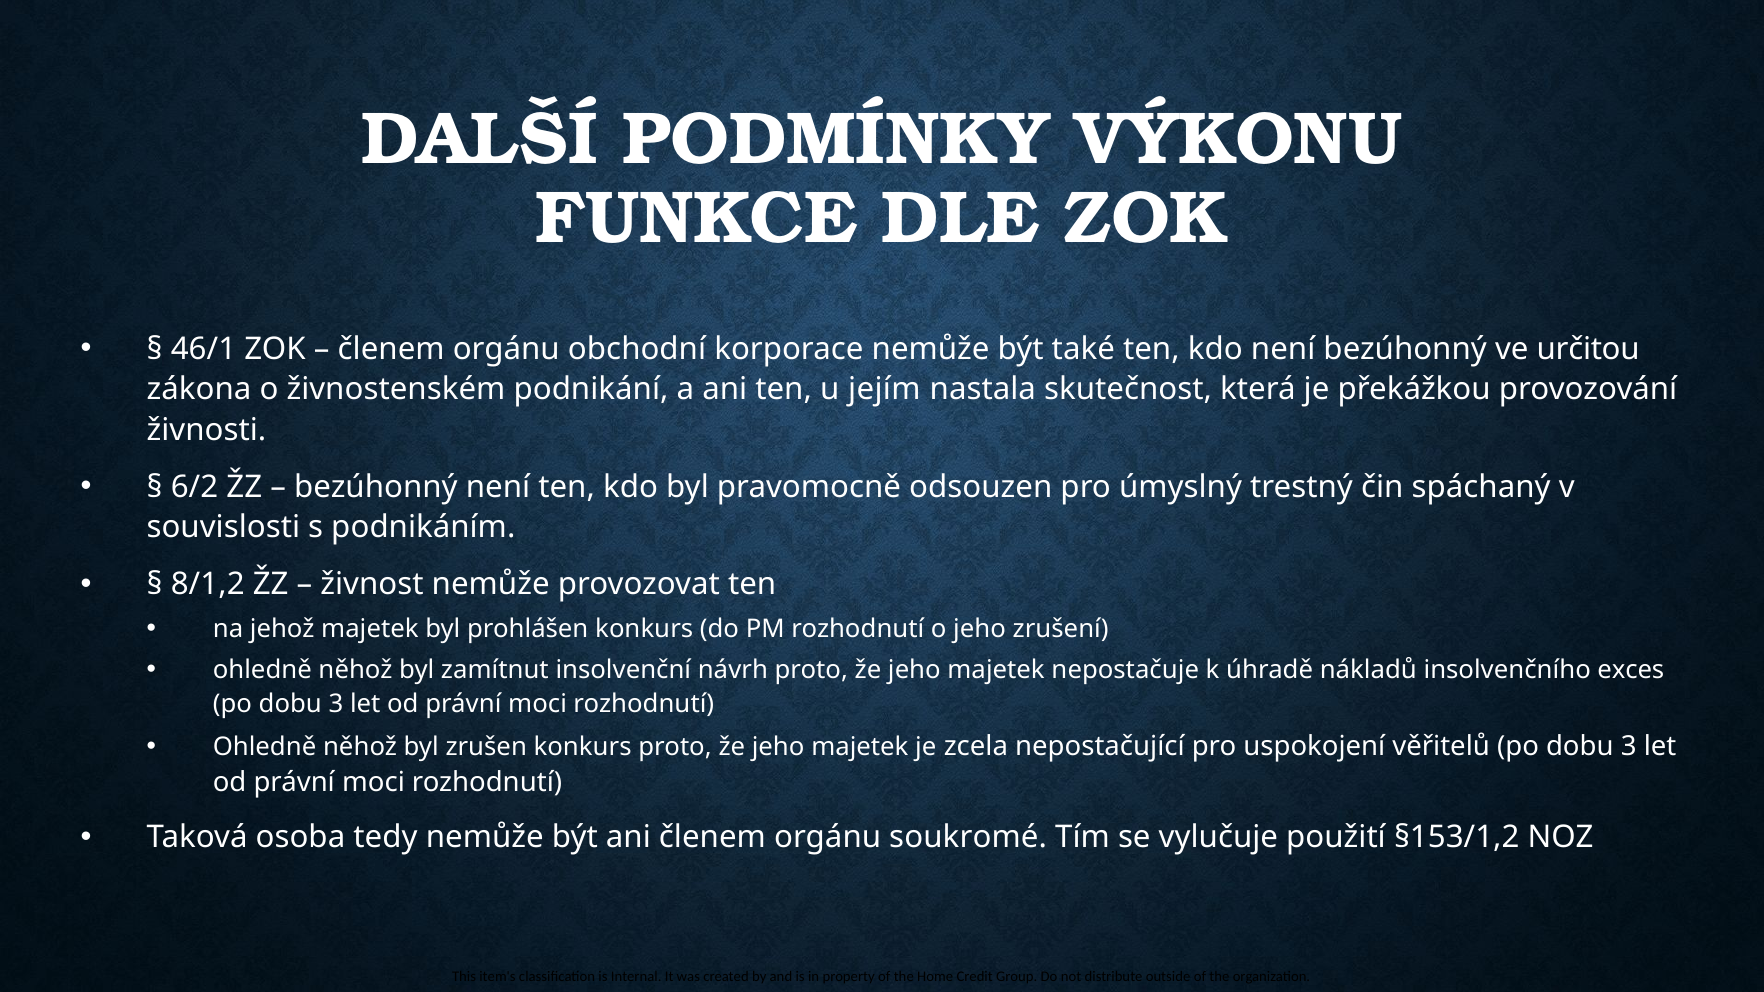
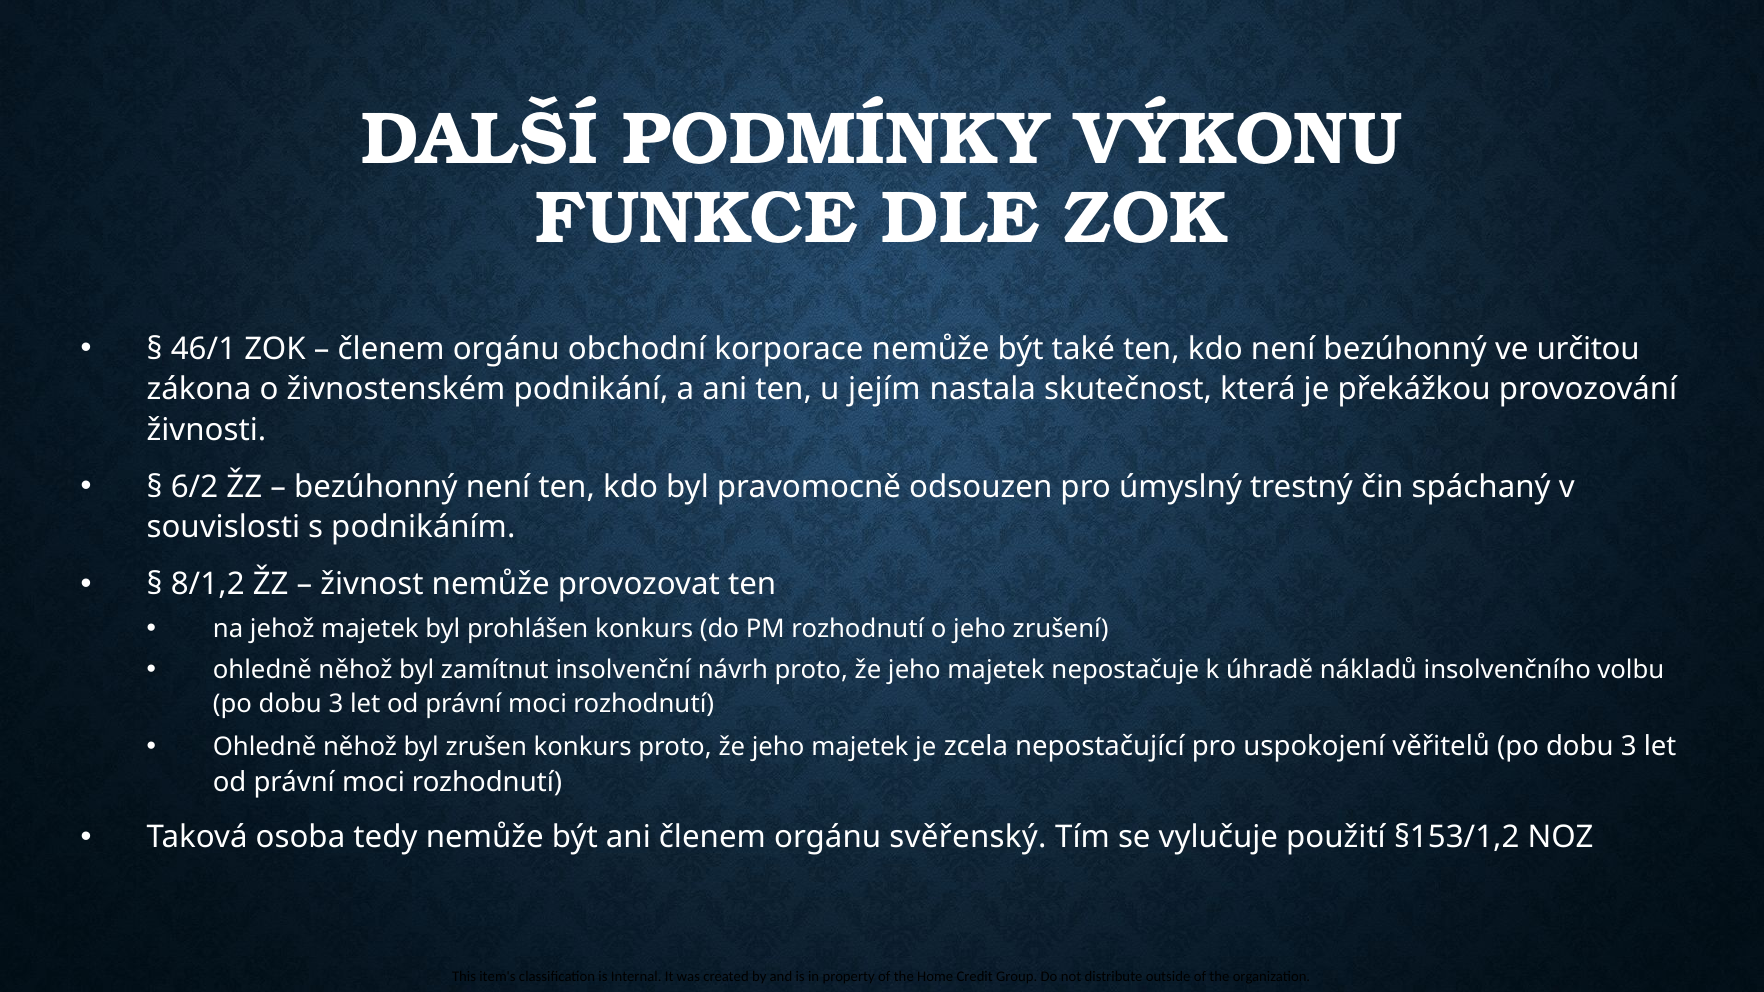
exces: exces -> volbu
soukromé: soukromé -> svěřenský
